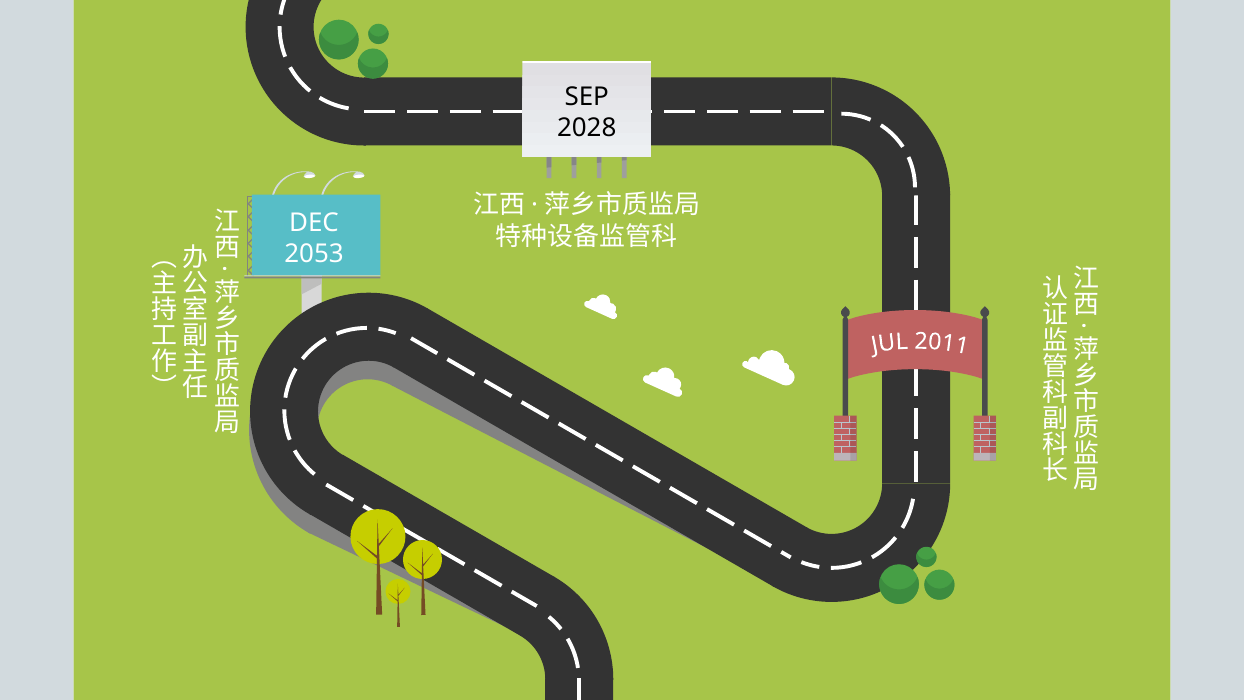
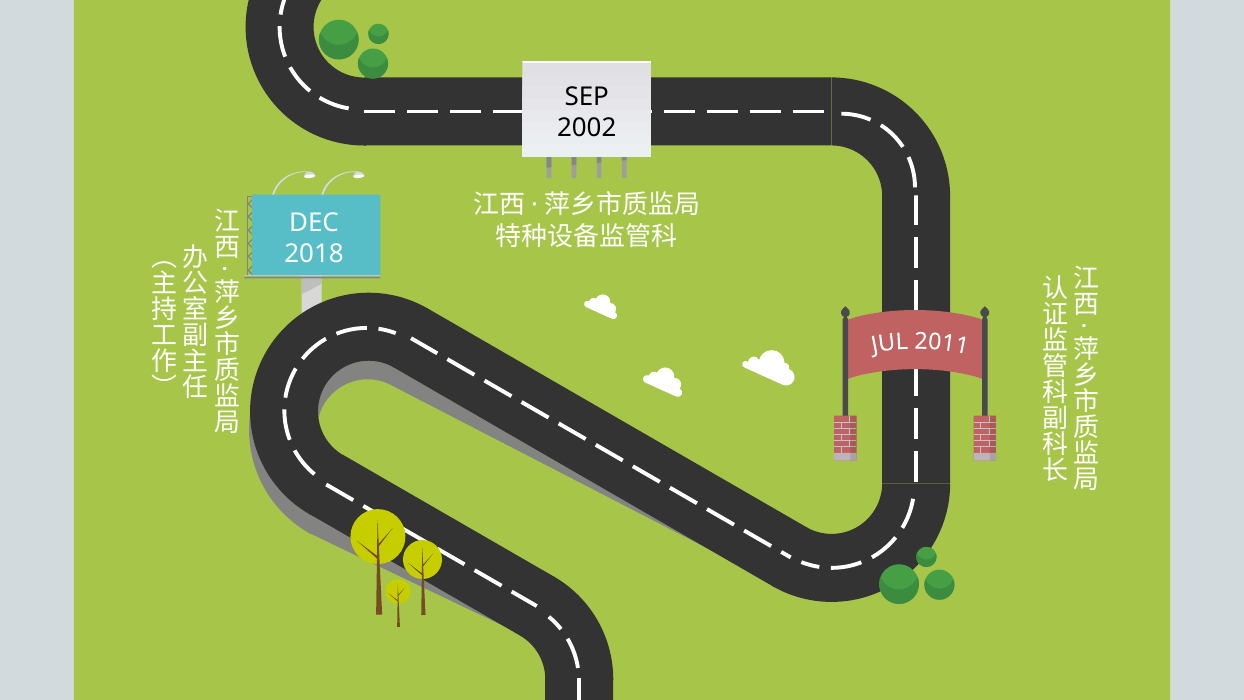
2028: 2028 -> 2002
2053: 2053 -> 2018
